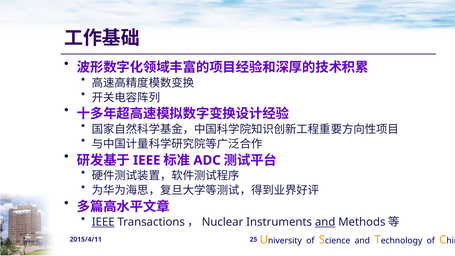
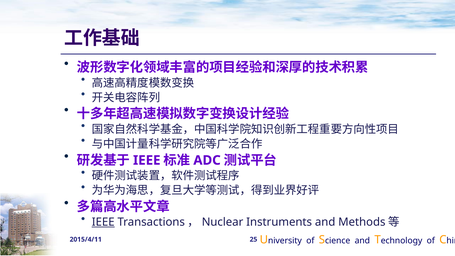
and at (325, 222) underline: present -> none
